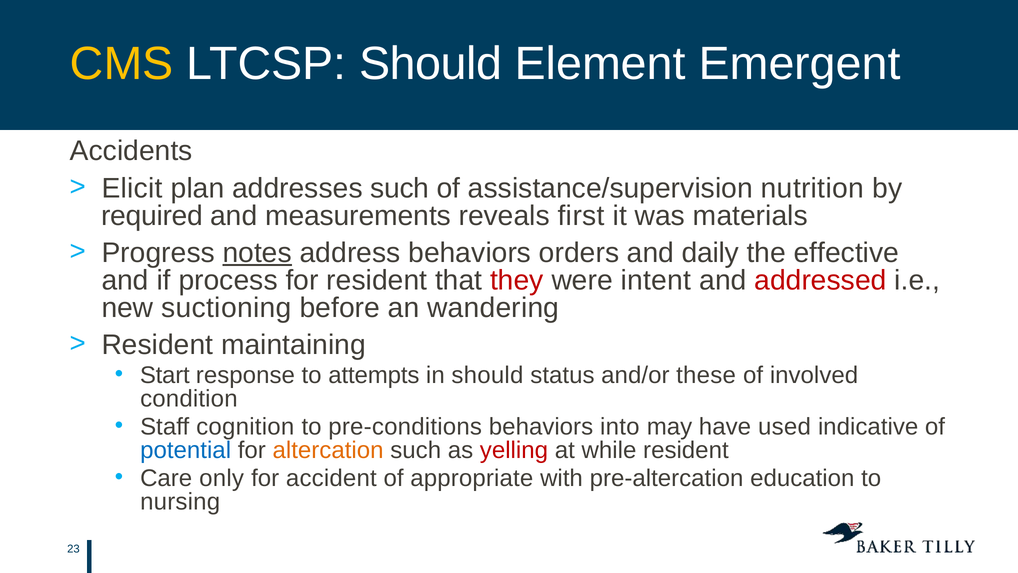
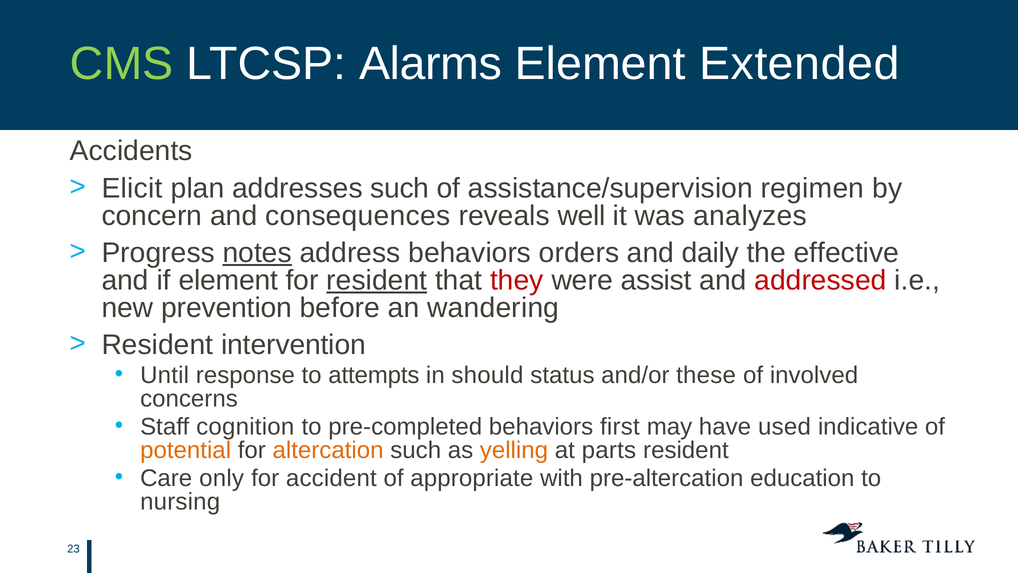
CMS colour: yellow -> light green
LTCSP Should: Should -> Alarms
Emergent: Emergent -> Extended
nutrition: nutrition -> regimen
required: required -> concern
measurements: measurements -> consequences
first: first -> well
materials: materials -> analyzes
if process: process -> element
resident at (377, 280) underline: none -> present
intent: intent -> assist
suctioning: suctioning -> prevention
maintaining: maintaining -> intervention
Start: Start -> Until
condition: condition -> concerns
pre-conditions: pre-conditions -> pre-completed
into: into -> first
potential colour: blue -> orange
yelling colour: red -> orange
while: while -> parts
